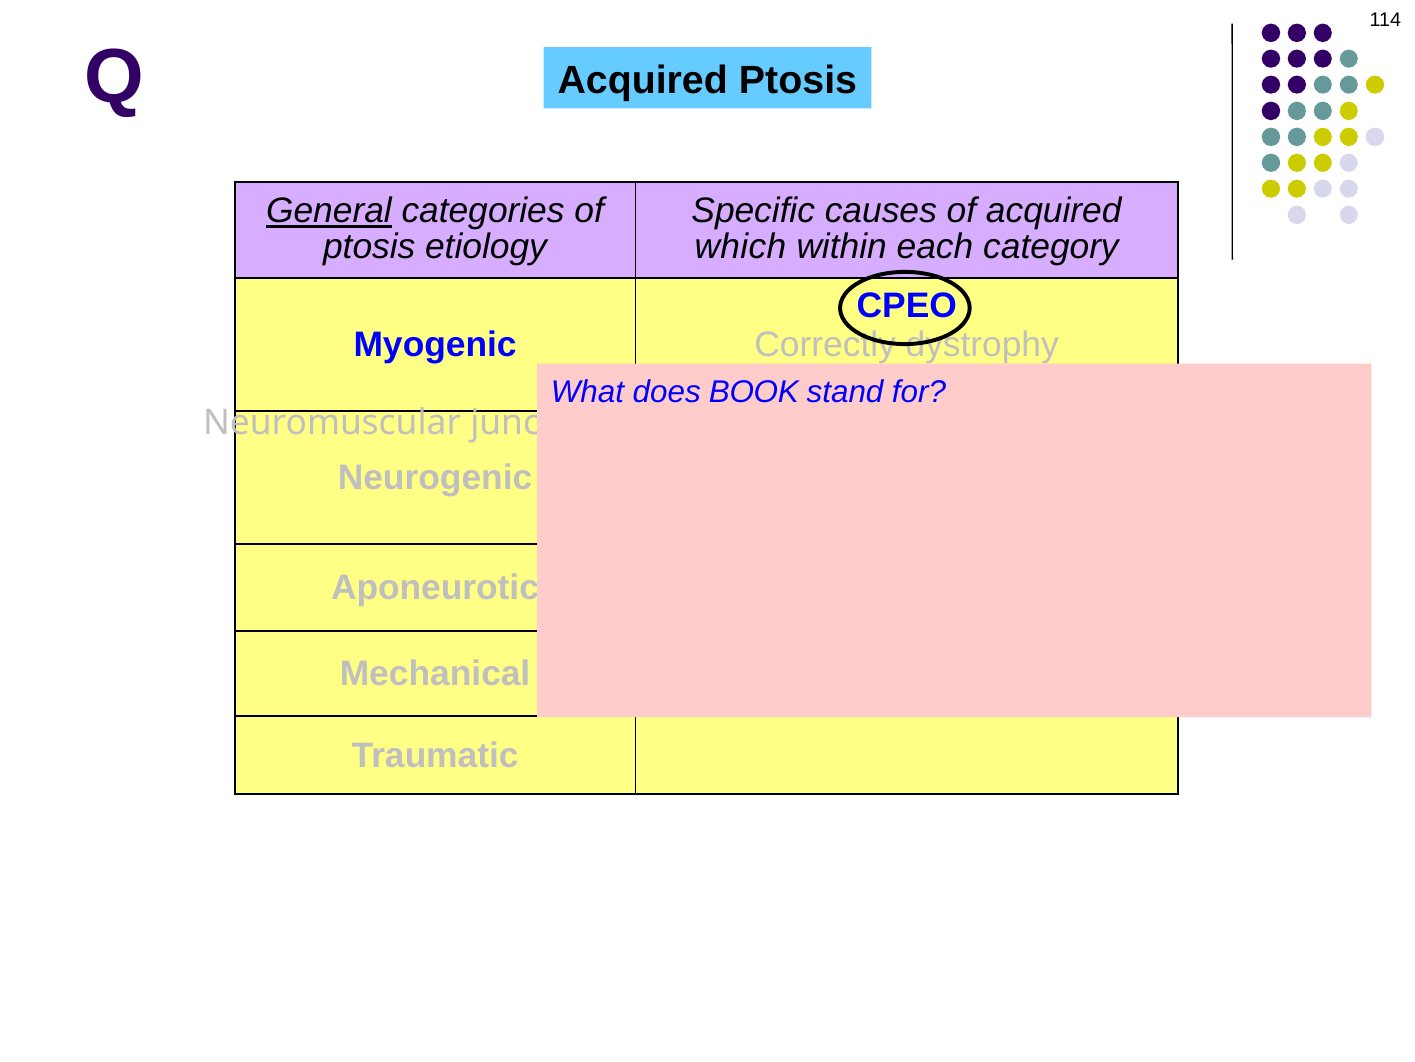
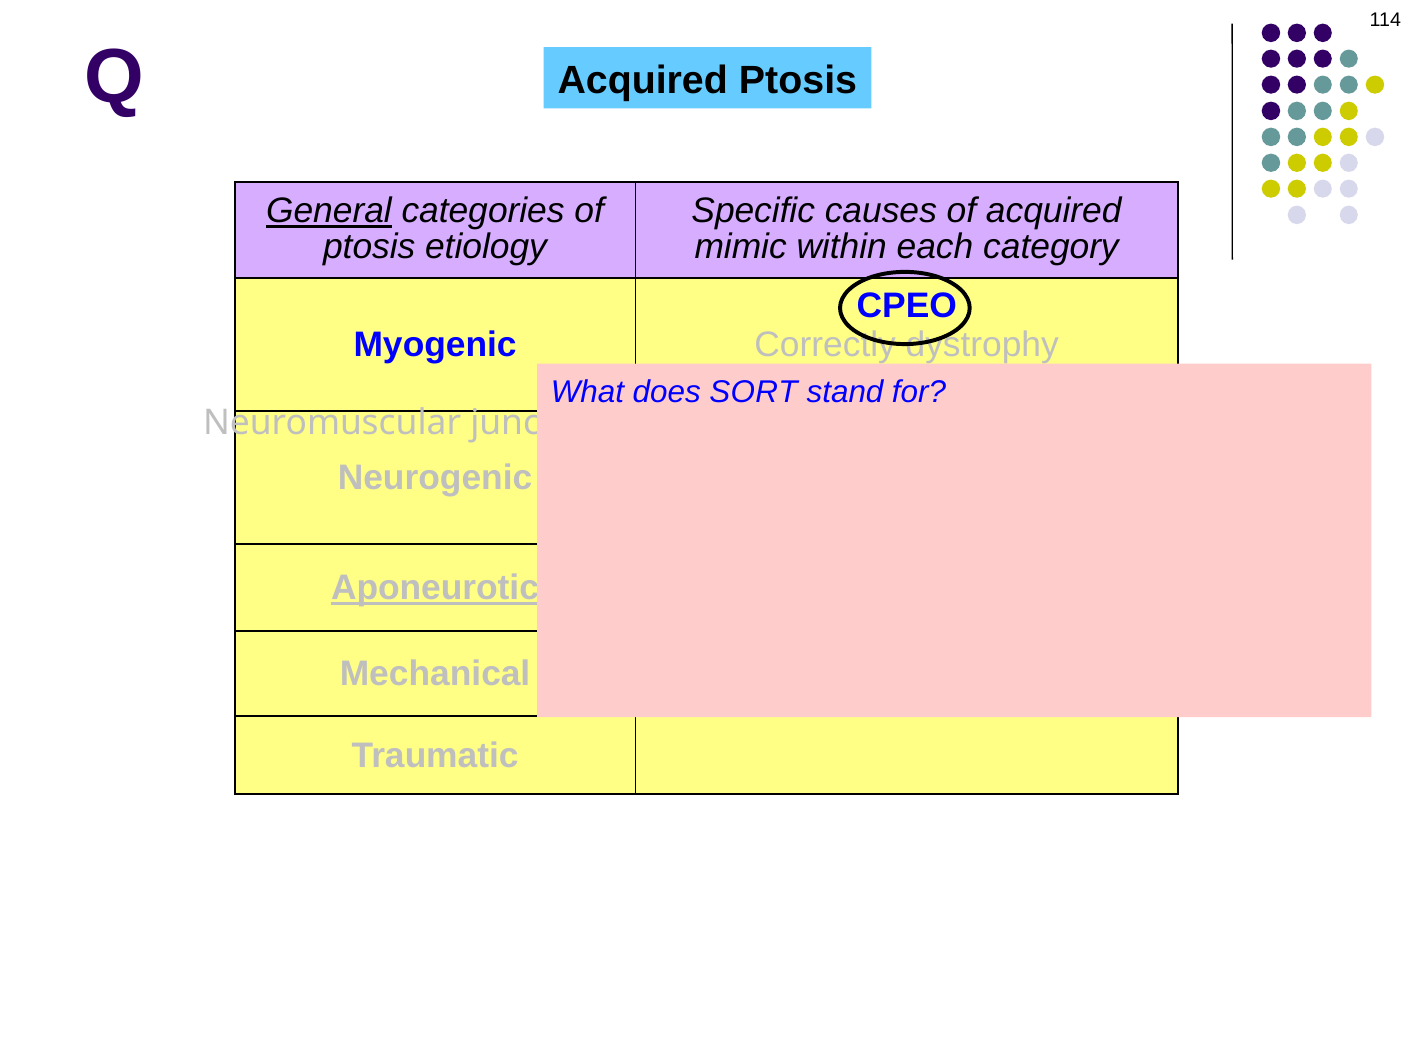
which: which -> mimic
does BOOK: BOOK -> SORT
Aponeurotic at (435, 588) underline: none -> present
